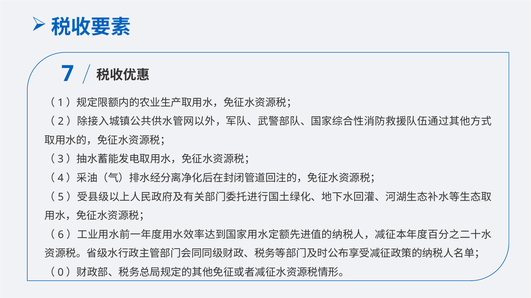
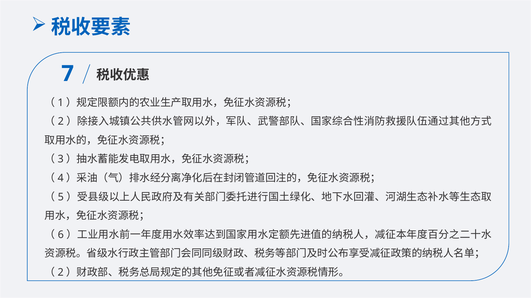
0 at (61, 273): 0 -> 2
